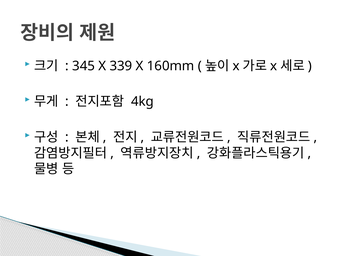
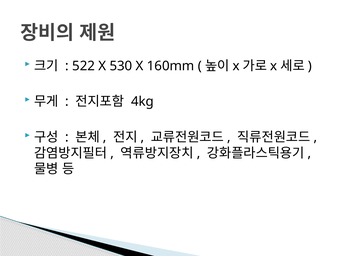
345: 345 -> 522
339: 339 -> 530
